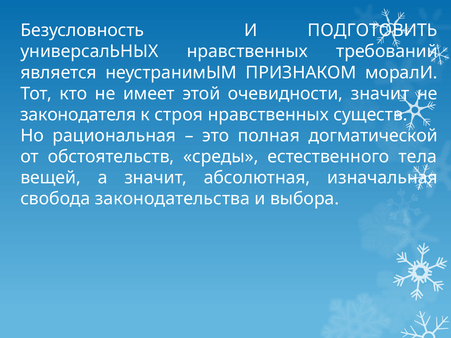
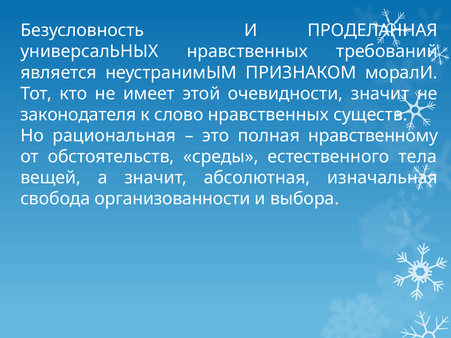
ПОДГОТОВИТЬ: ПОДГОТОВИТЬ -> ПРОДЕЛАННАЯ
строя: строя -> слово
догматической: догматической -> нравственному
законодательства: законодательства -> организованности
